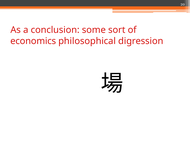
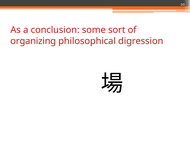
economics: economics -> organizing
